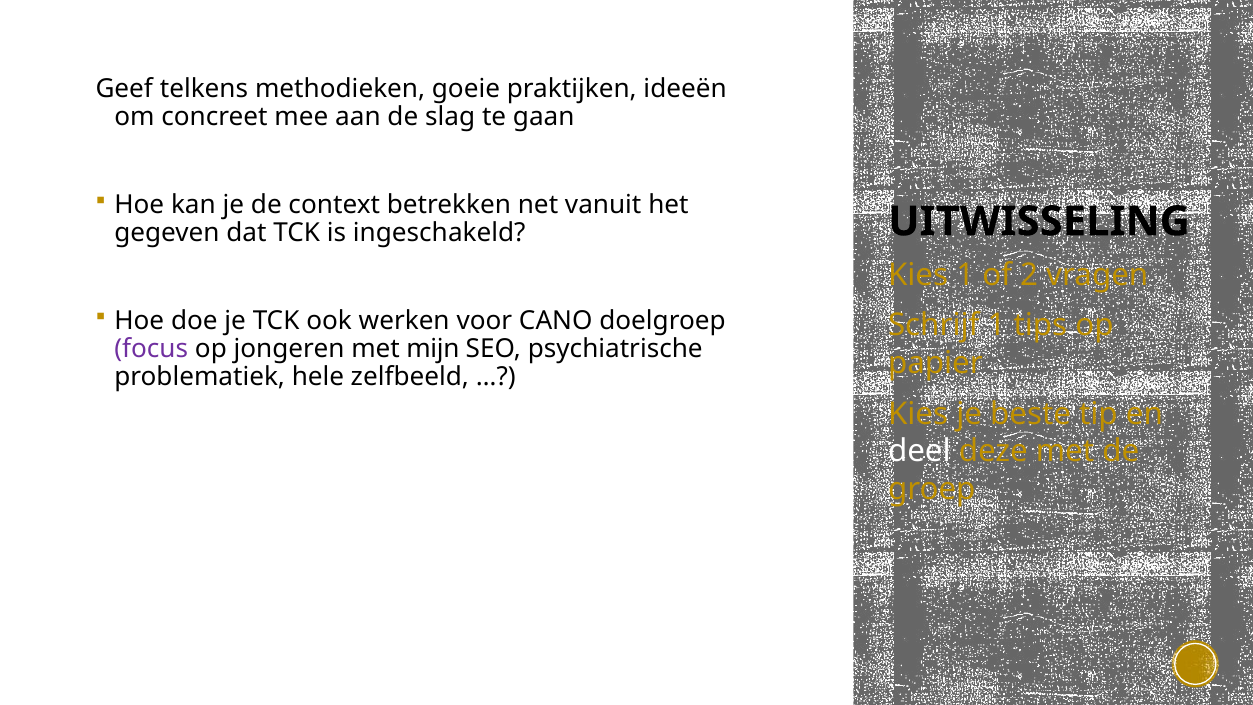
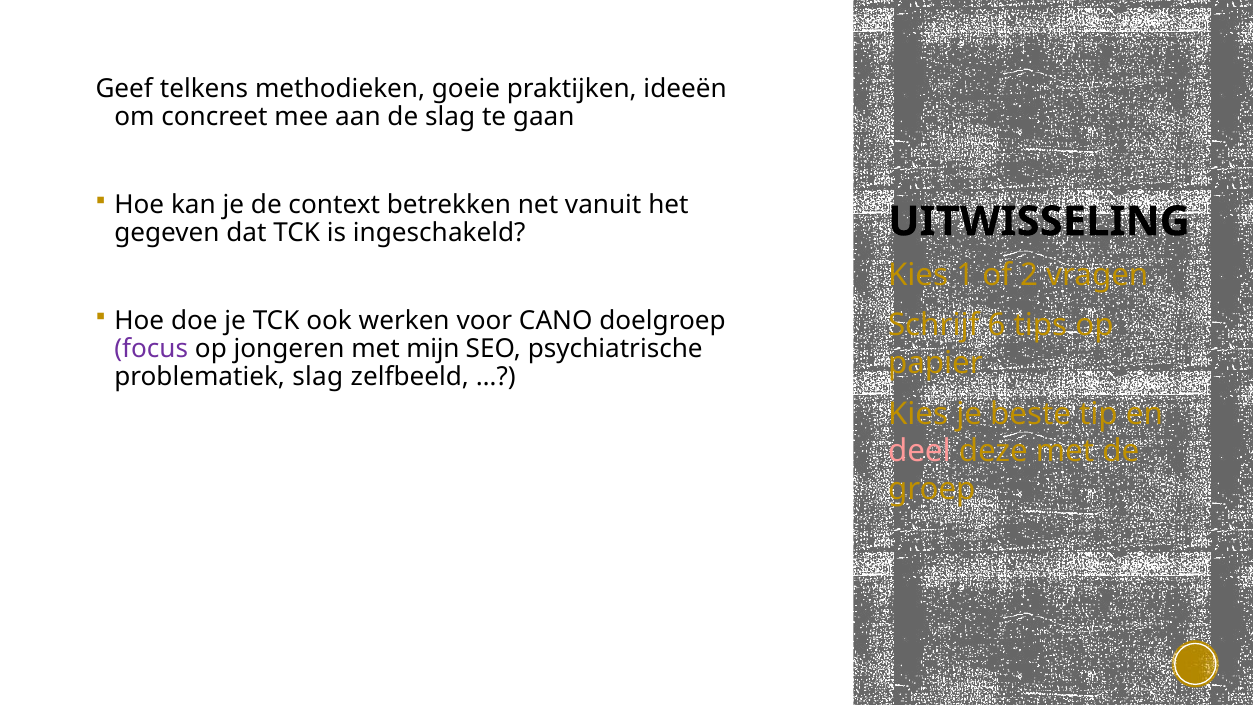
Schrijf 1: 1 -> 6
problematiek hele: hele -> slag
deel colour: white -> pink
